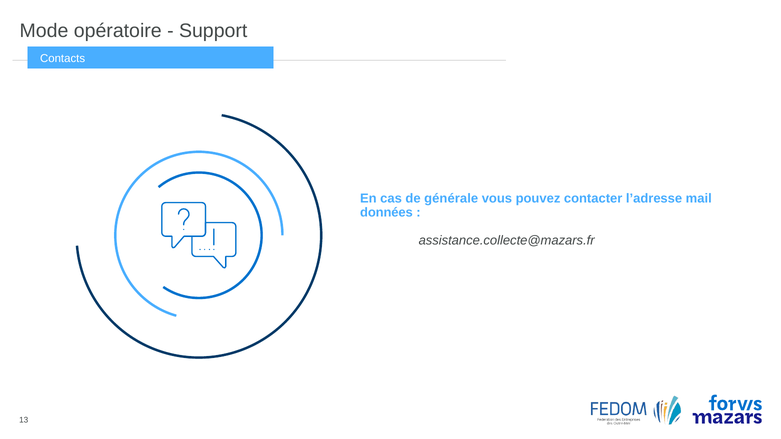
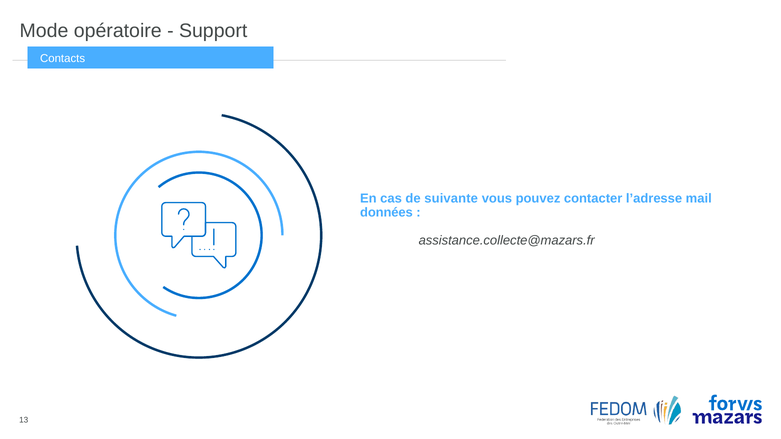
générale: générale -> suivante
